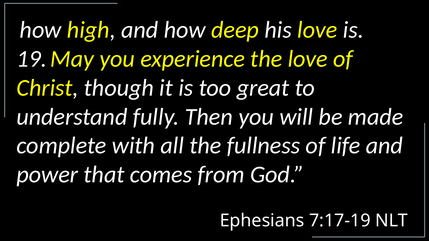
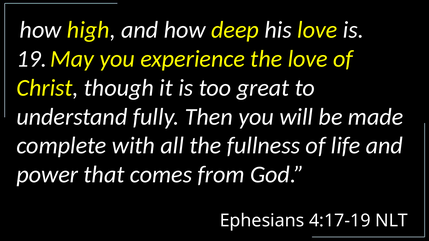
7:17-19: 7:17-19 -> 4:17-19
